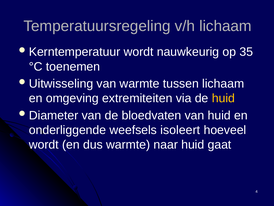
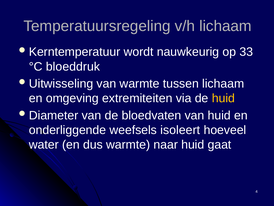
35: 35 -> 33
toenemen: toenemen -> bloeddruk
wordt at (44, 144): wordt -> water
